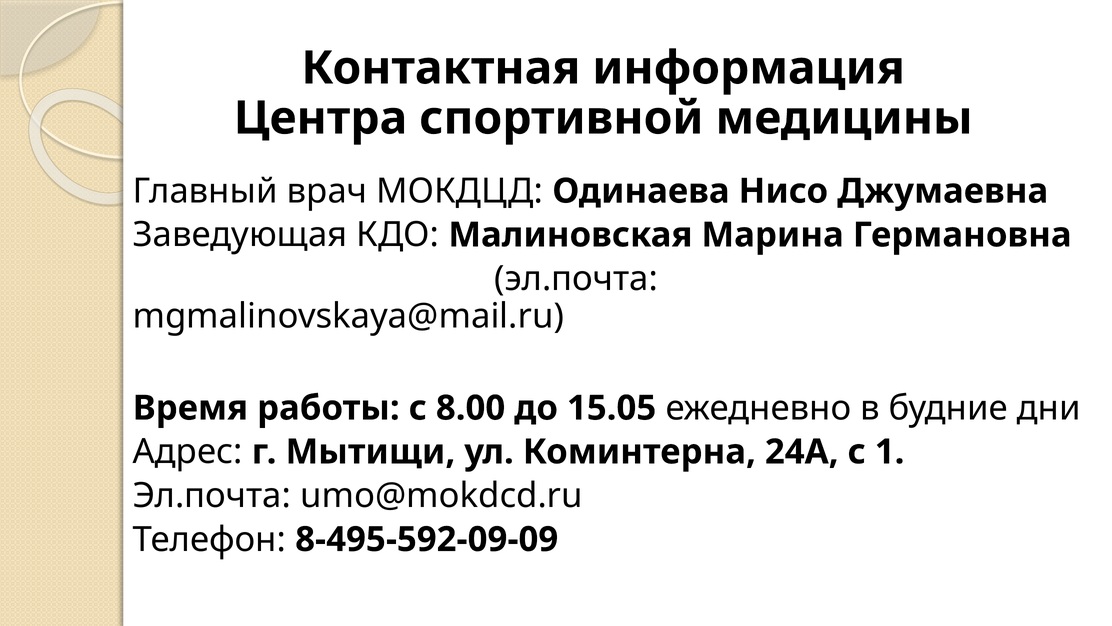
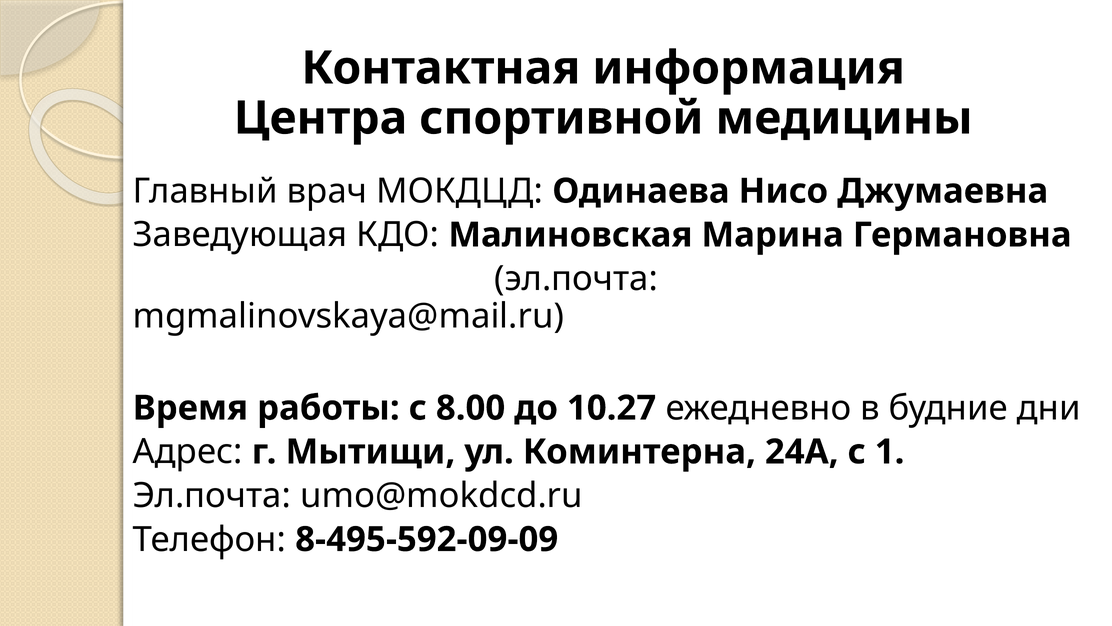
15.05: 15.05 -> 10.27
